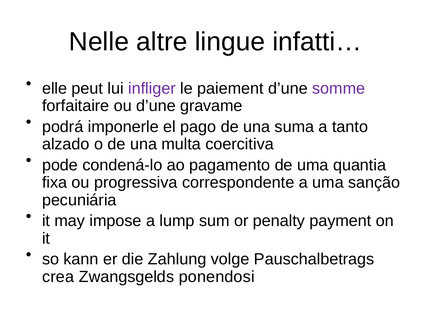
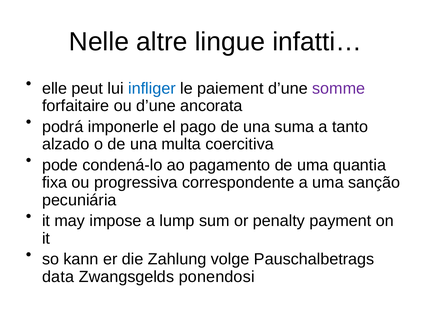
infliger colour: purple -> blue
gravame: gravame -> ancorata
crea: crea -> data
